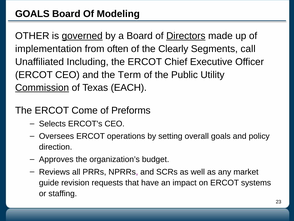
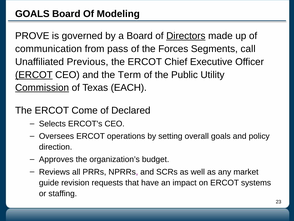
OTHER: OTHER -> PROVE
governed underline: present -> none
implementation: implementation -> communication
often: often -> pass
Clearly: Clearly -> Forces
Including: Including -> Previous
ERCOT at (34, 75) underline: none -> present
Preforms: Preforms -> Declared
